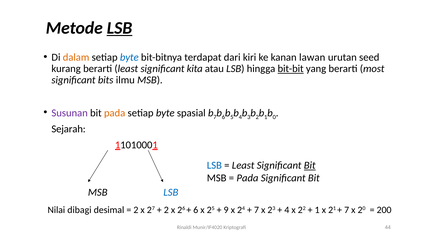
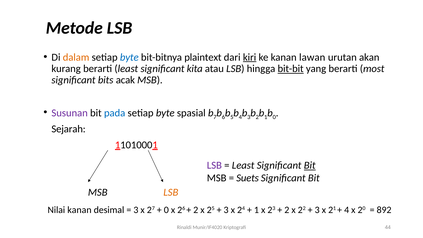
LSB at (120, 28) underline: present -> none
terdapat: terdapat -> plaintext
kiri underline: none -> present
seed: seed -> akan
ilmu: ilmu -> acak
pada at (115, 113) colour: orange -> blue
LSB at (214, 165) colour: blue -> purple
Pada at (247, 178): Pada -> Suets
LSB at (171, 192) colour: blue -> orange
Nilai dibagi: dibagi -> kanan
2 at (136, 210): 2 -> 3
2 at (166, 210): 2 -> 0
6 at (196, 210): 6 -> 2
9 at (226, 210): 9 -> 3
7 at (256, 210): 7 -> 1
4 at (287, 210): 4 -> 2
1 at (317, 210): 1 -> 3
7 at (347, 210): 7 -> 4
200: 200 -> 892
